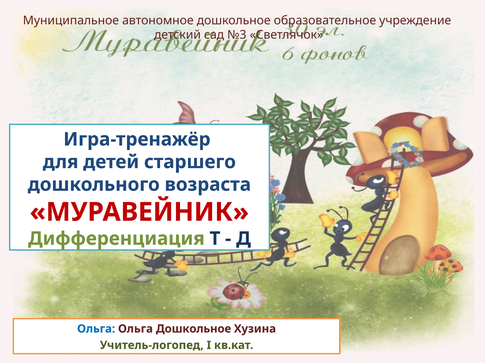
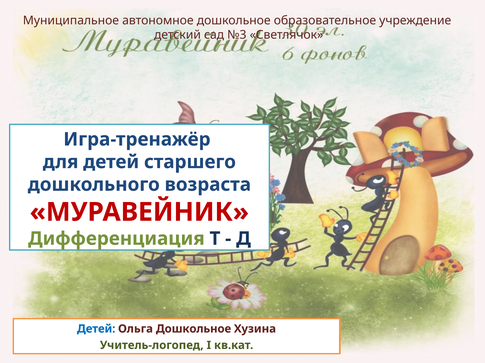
Ольга at (96, 329): Ольга -> Детей
